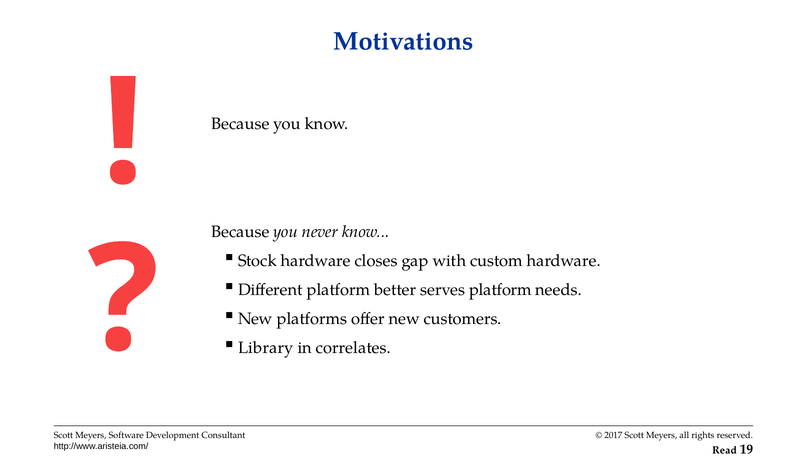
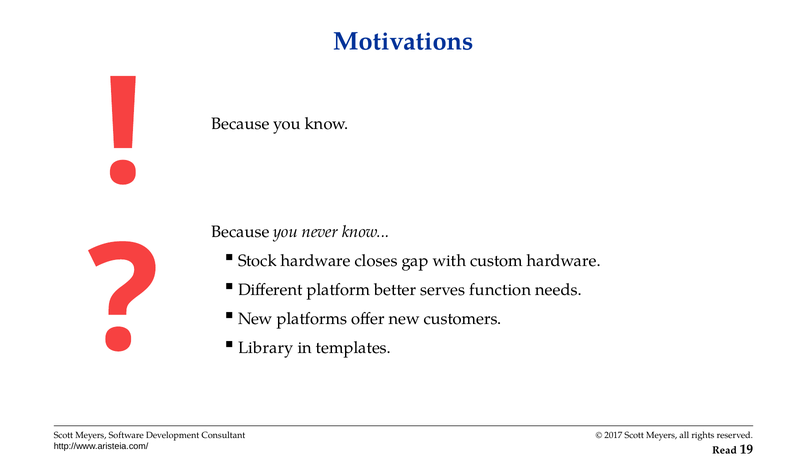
serves platform: platform -> function
correlates: correlates -> templates
